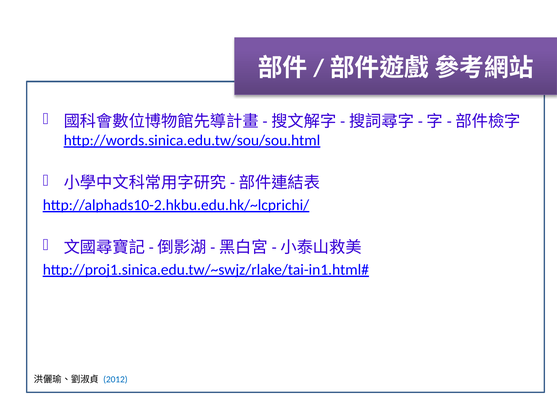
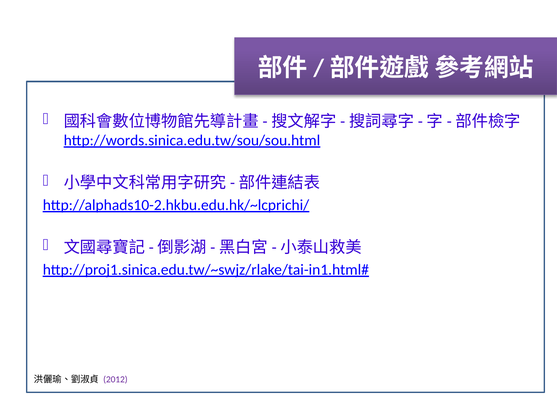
2012 colour: blue -> purple
